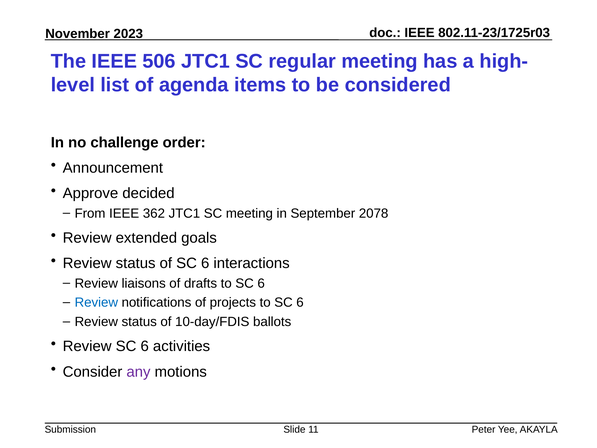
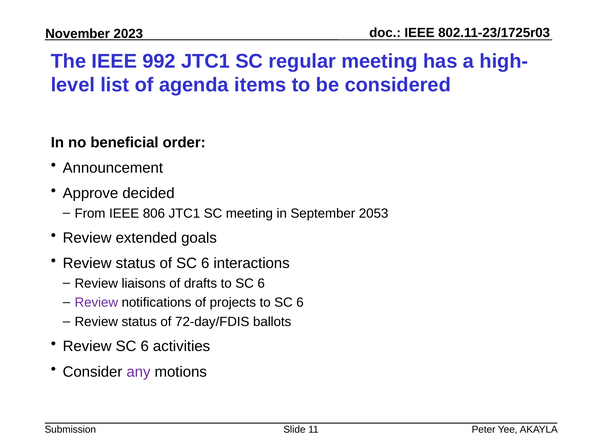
506: 506 -> 992
challenge: challenge -> beneficial
362: 362 -> 806
2078: 2078 -> 2053
Review at (96, 302) colour: blue -> purple
10-day/FDIS: 10-day/FDIS -> 72-day/FDIS
